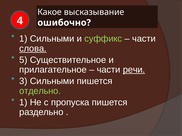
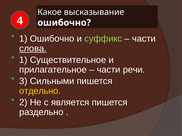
1 Сильными: Сильными -> Ошибочно
5 at (23, 60): 5 -> 1
речи underline: present -> none
отдельно colour: light green -> yellow
1 at (23, 103): 1 -> 2
пропуска: пропуска -> является
